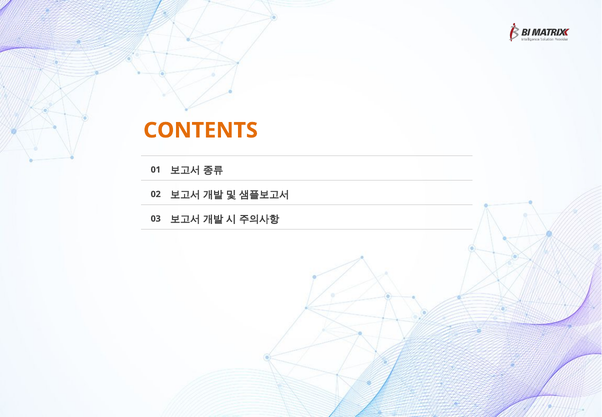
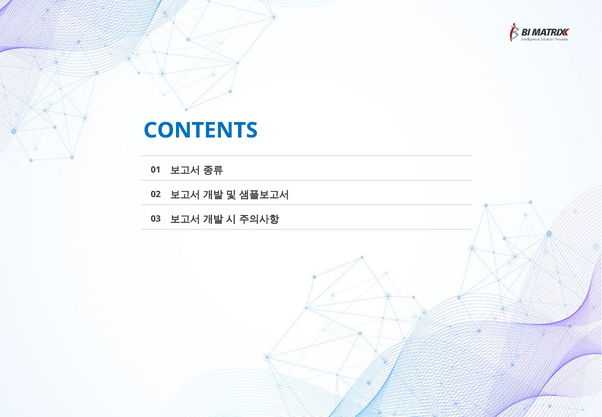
CONTENTS colour: orange -> blue
